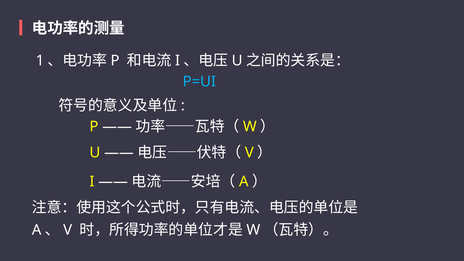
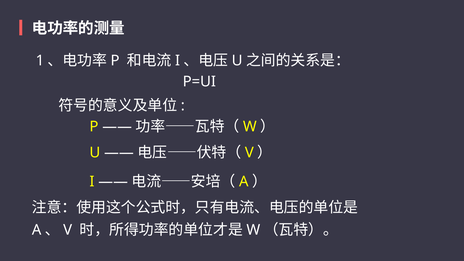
P=UI colour: light blue -> white
